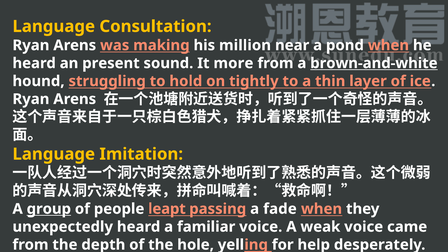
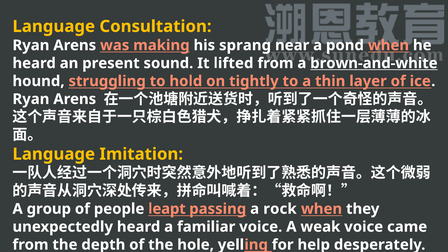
million: million -> sprang
more: more -> lifted
group underline: present -> none
fade: fade -> rock
